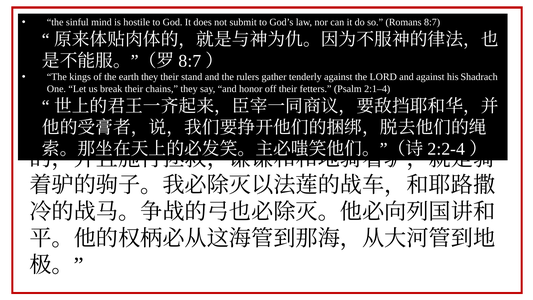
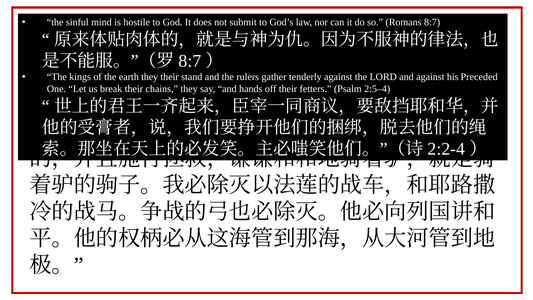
Shadrach: Shadrach -> Preceded
honor: honor -> hands
2:1–4: 2:1–4 -> 2:5–4
